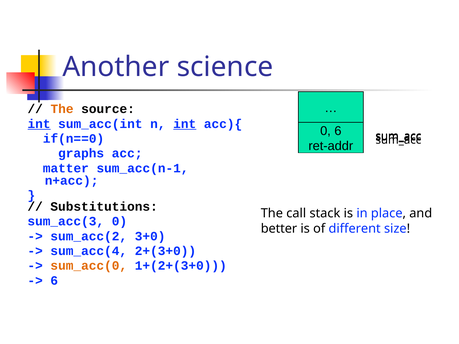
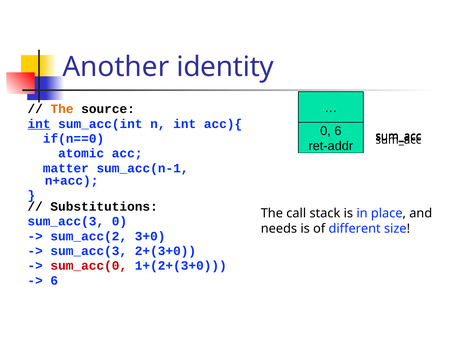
science: science -> identity
int at (185, 124) underline: present -> none
graphs: graphs -> atomic
better: better -> needs
sum_acc(4 at (89, 251): sum_acc(4 -> sum_acc(3
sum_acc(0 colour: orange -> red
